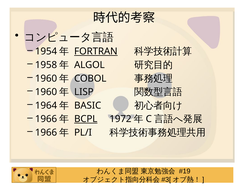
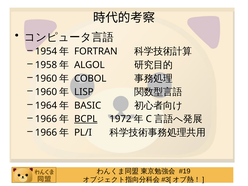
FORTRAN underline: present -> none
